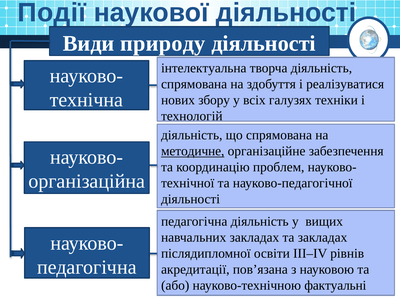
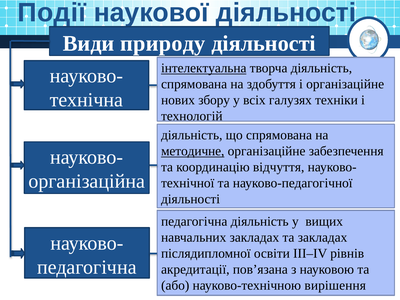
інтелектуальна underline: none -> present
і реалізуватися: реалізуватися -> організаційне
проблем: проблем -> відчуття
фактуальні: фактуальні -> вирішення
